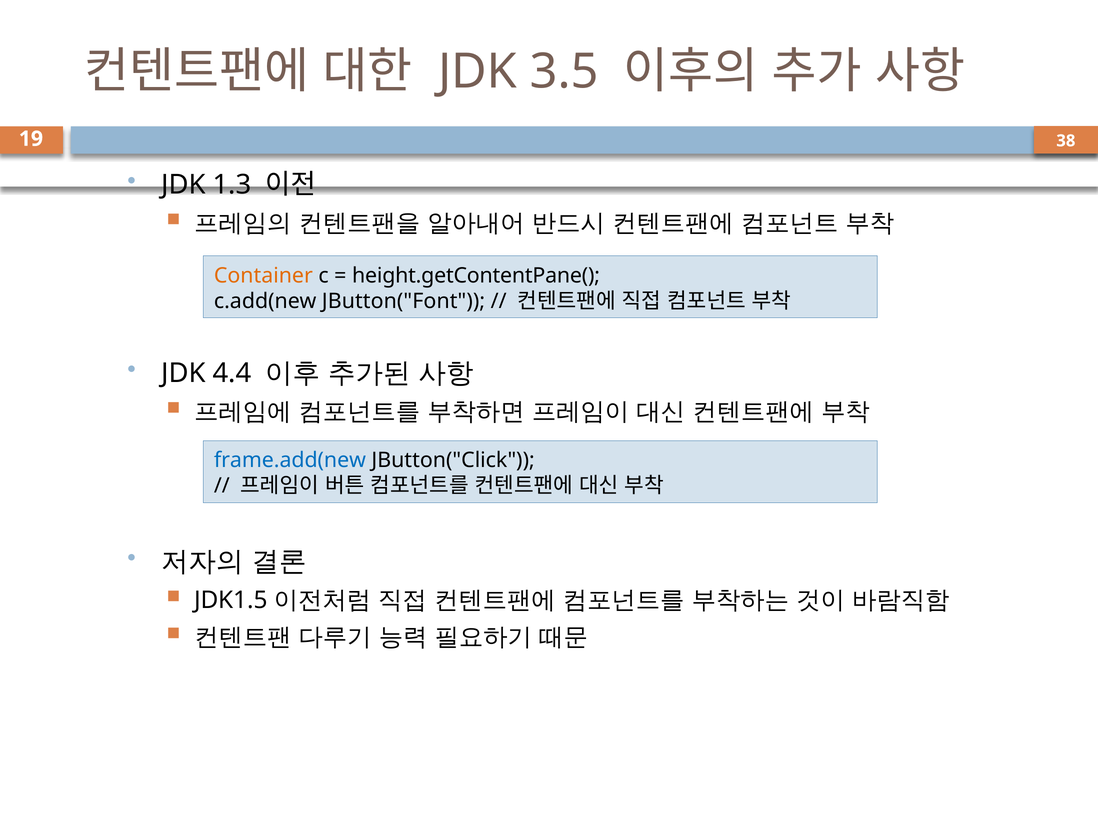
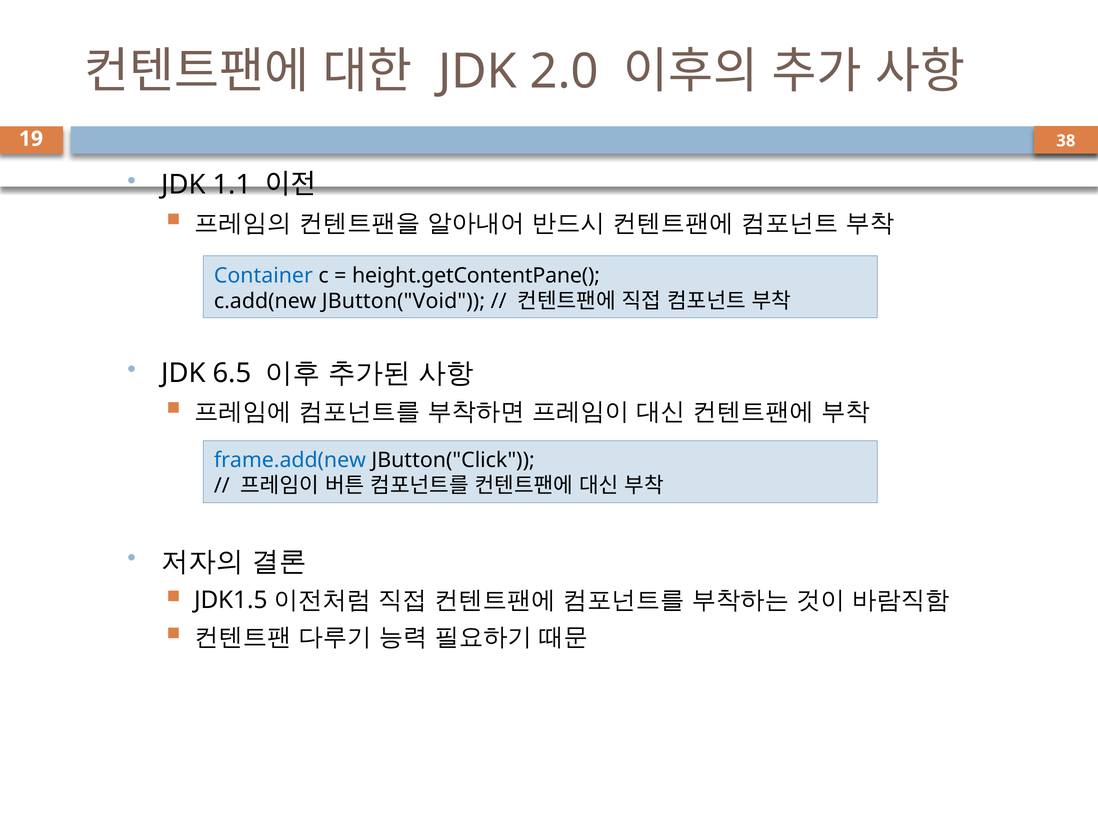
3.5: 3.5 -> 2.0
1.3: 1.3 -> 1.1
Container colour: orange -> blue
JButton("Font: JButton("Font -> JButton("Void
4.4: 4.4 -> 6.5
